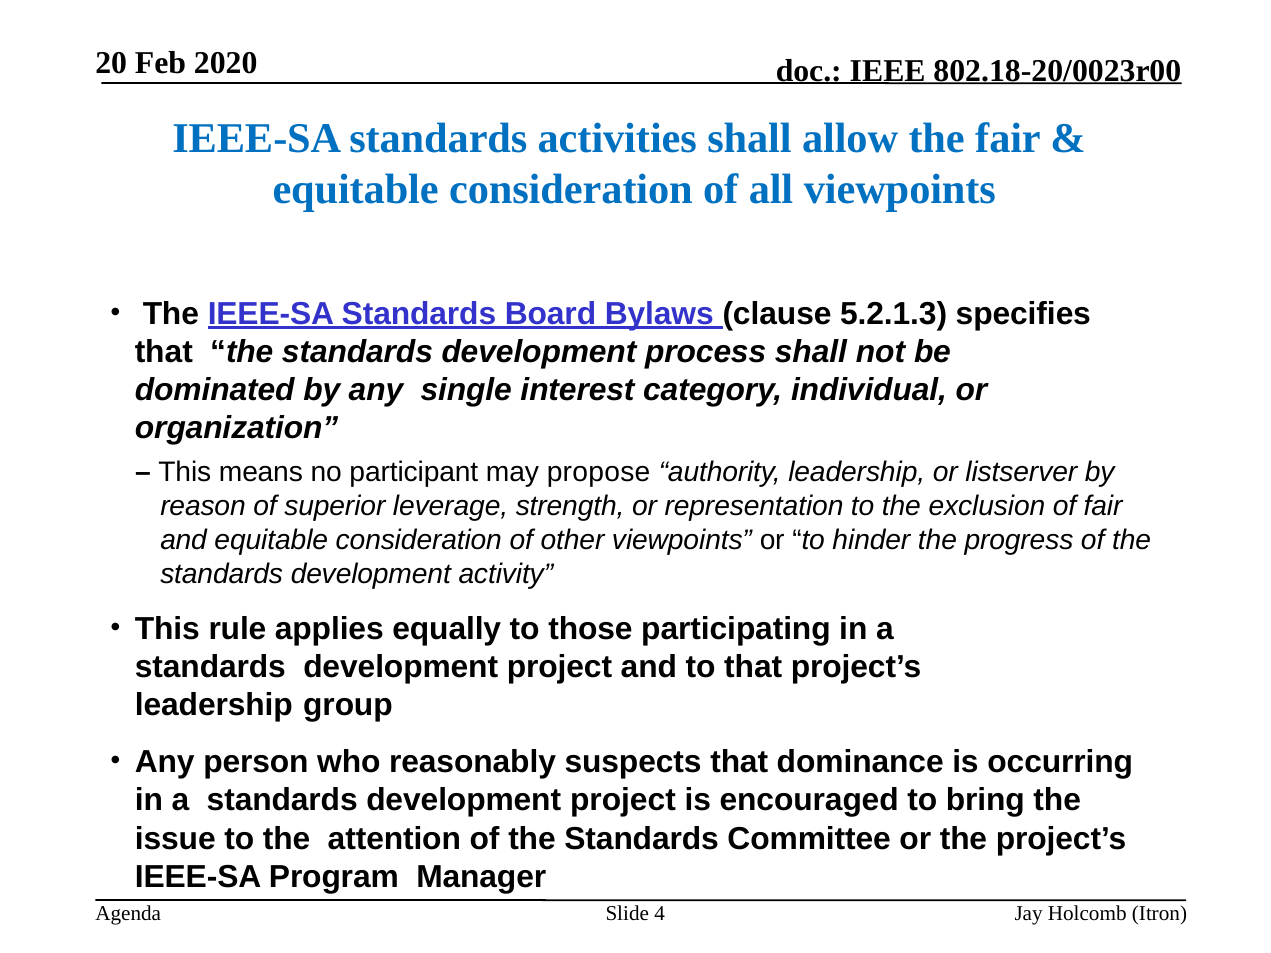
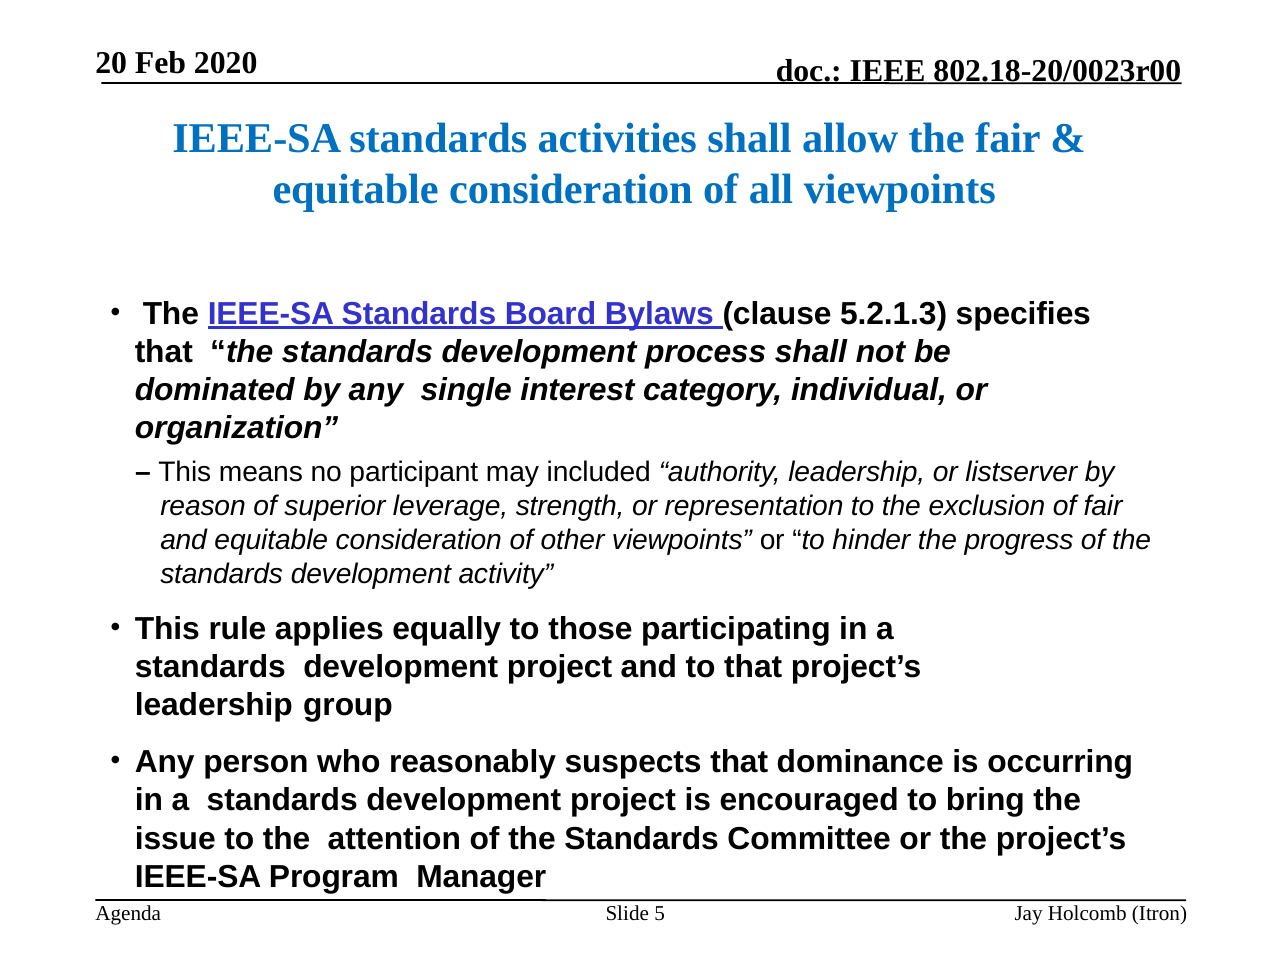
propose: propose -> included
4: 4 -> 5
